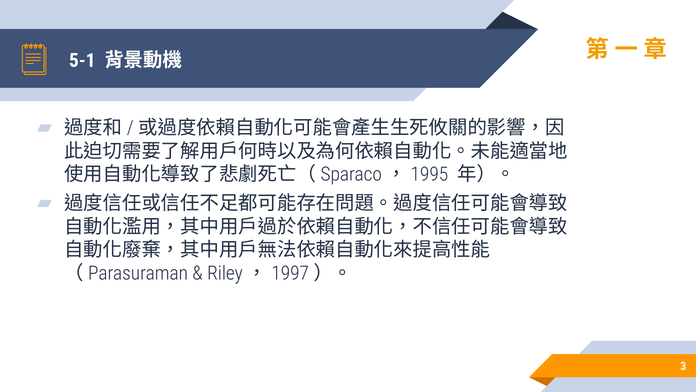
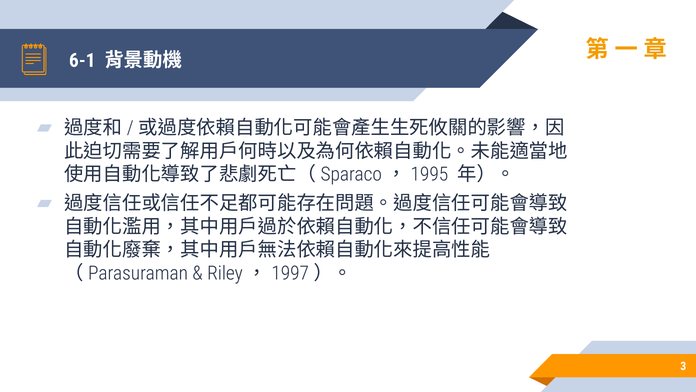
5-1: 5-1 -> 6-1
